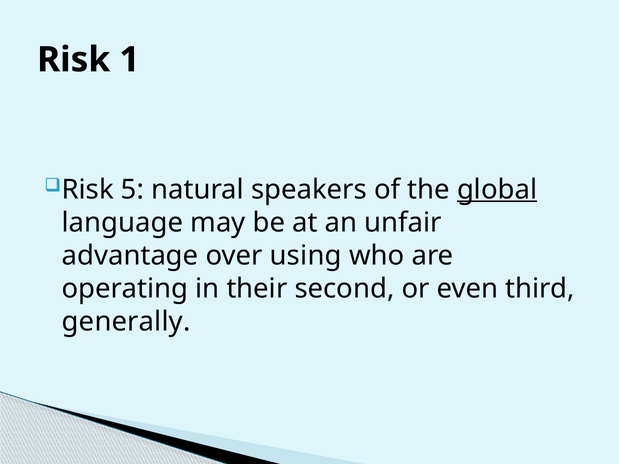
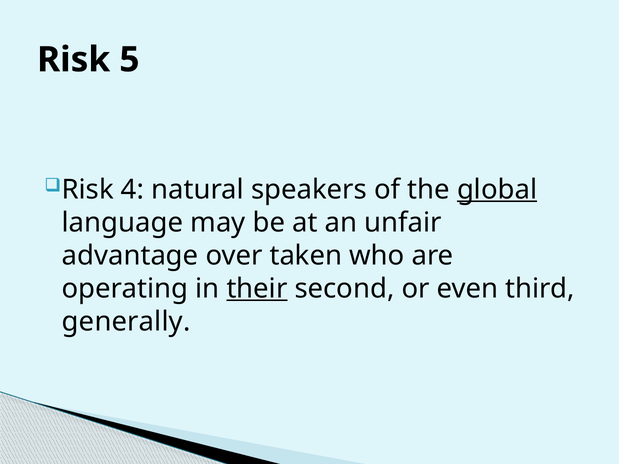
1: 1 -> 5
5: 5 -> 4
using: using -> taken
their underline: none -> present
